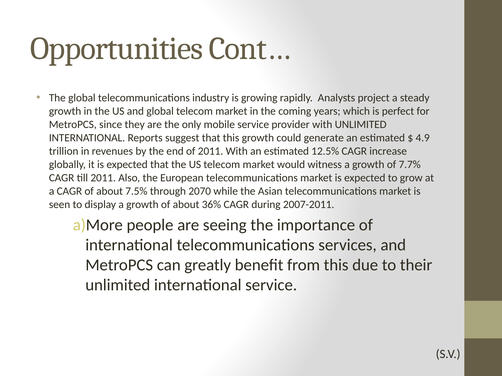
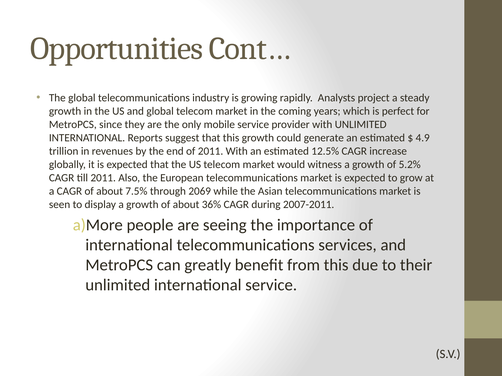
7.7%: 7.7% -> 5.2%
2070: 2070 -> 2069
